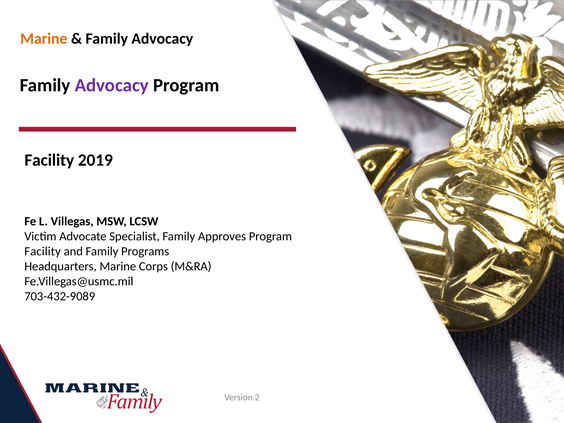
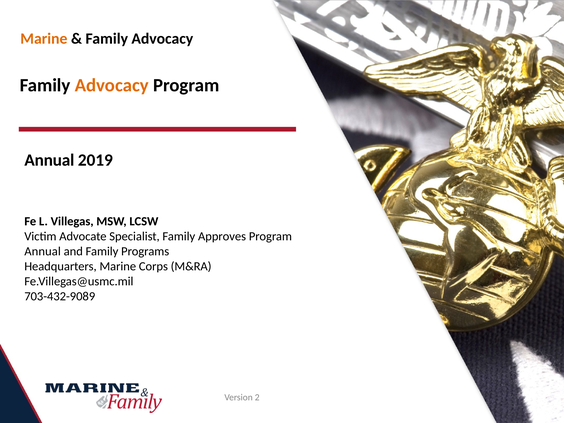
Advocacy at (112, 85) colour: purple -> orange
Facility at (49, 160): Facility -> Annual
Facility at (43, 251): Facility -> Annual
